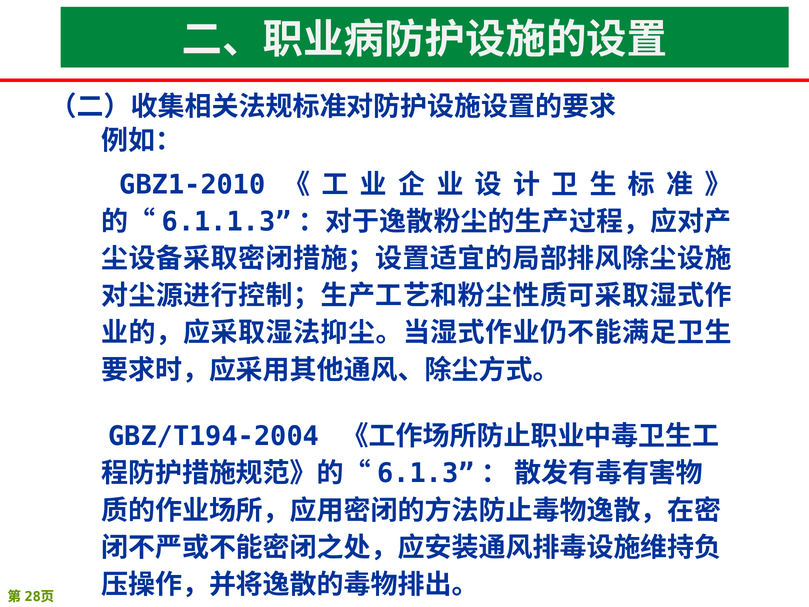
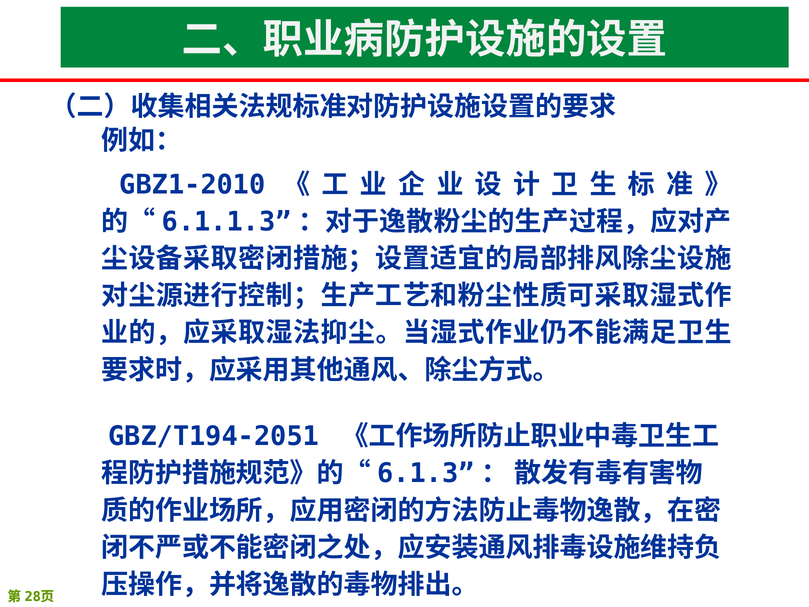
GBZ/T194-2004: GBZ/T194-2004 -> GBZ/T194-2051
